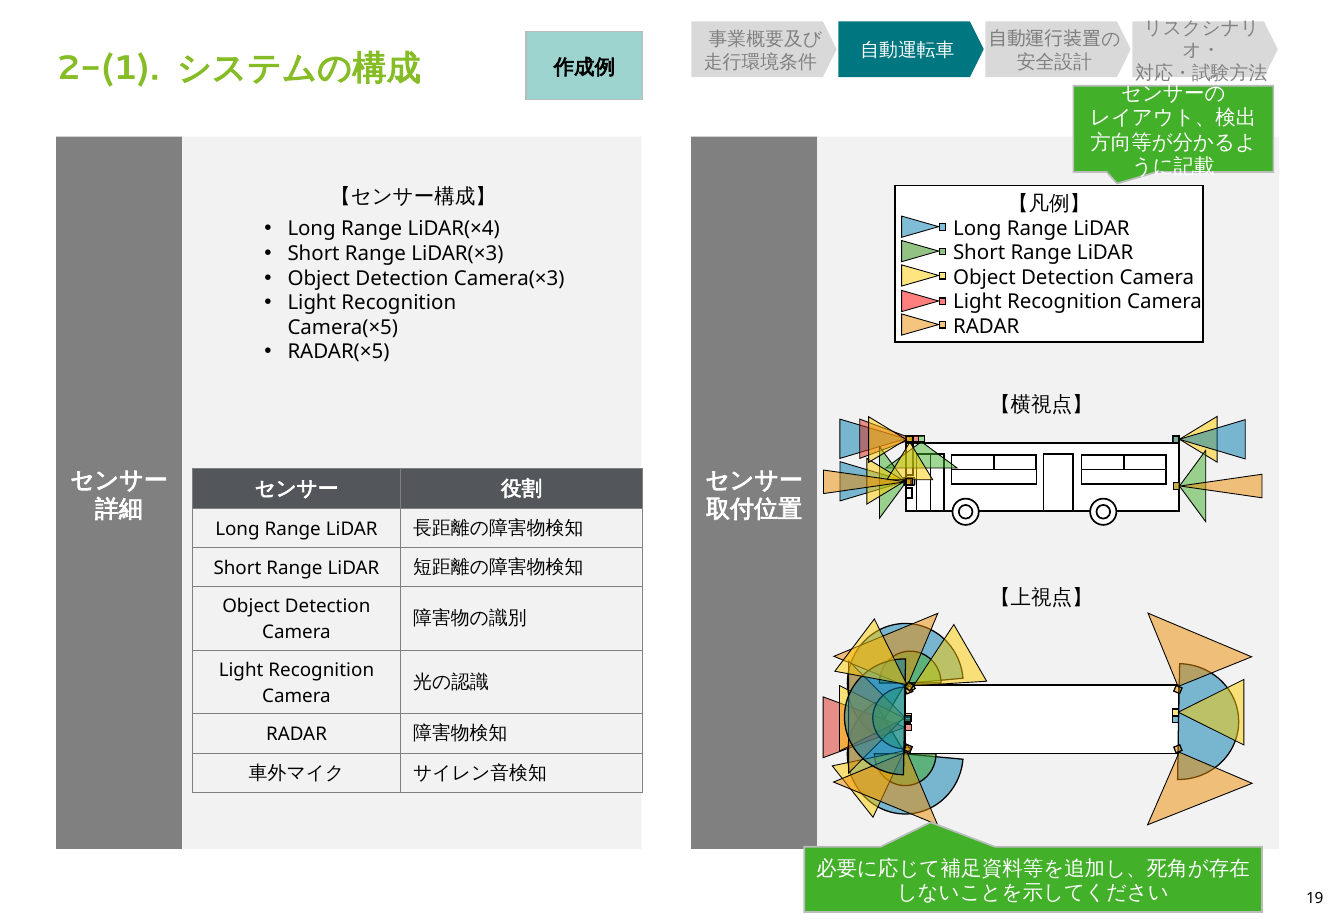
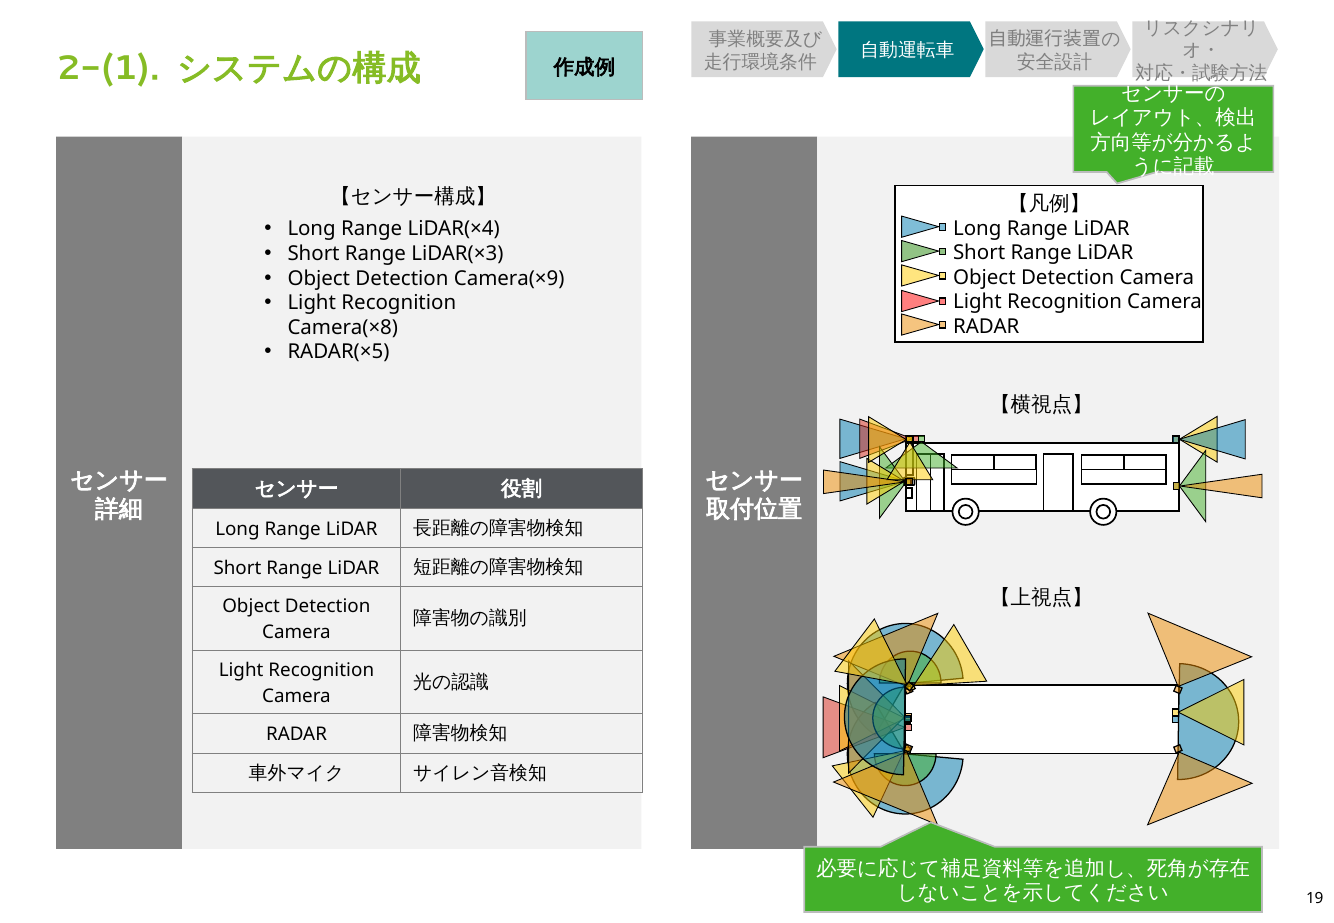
Camera(×3: Camera(×3 -> Camera(×9
Camera(×5: Camera(×5 -> Camera(×8
